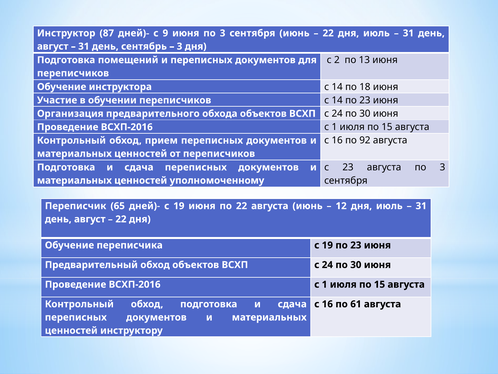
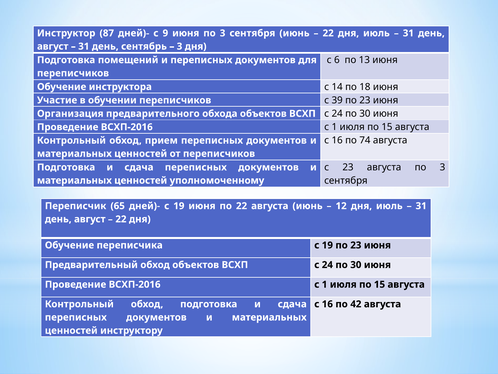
2: 2 -> 6
14 at (337, 100): 14 -> 39
92: 92 -> 74
61: 61 -> 42
